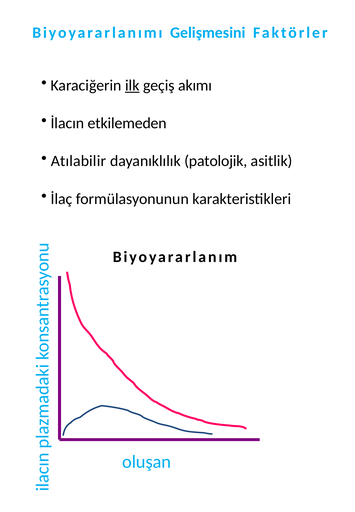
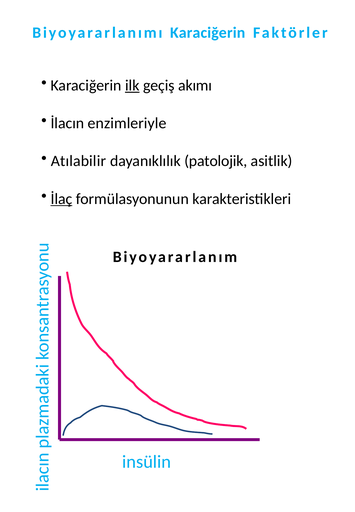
Biyoyararlanımı Gelişmesini: Gelişmesini -> Karaciğerin
etkilemeden: etkilemeden -> enzimleriyle
İlaç underline: none -> present
oluşan: oluşan -> insülin
